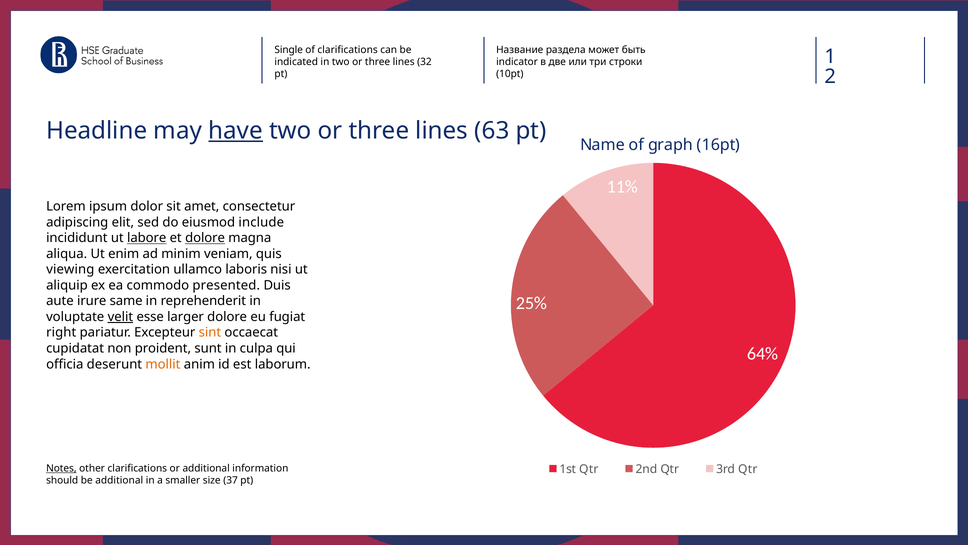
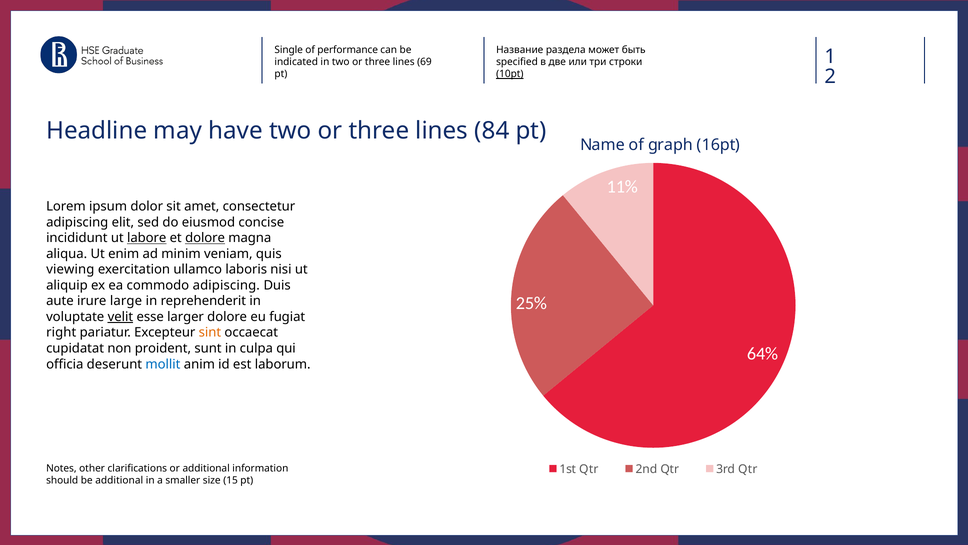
of clarifications: clarifications -> performance
32: 32 -> 69
indicator: indicator -> specified
10pt underline: none -> present
have underline: present -> none
63: 63 -> 84
include: include -> concise
commodo presented: presented -> adipiscing
same: same -> large
mollit colour: orange -> blue
Notes underline: present -> none
37: 37 -> 15
